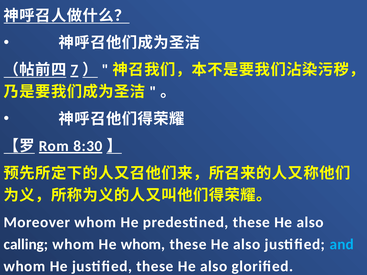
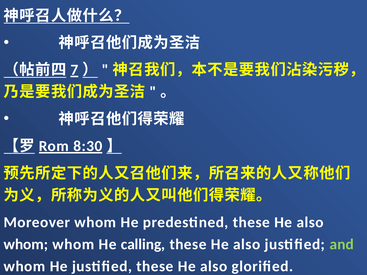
calling at (26, 245): calling -> whom
He whom: whom -> calling
and colour: light blue -> light green
